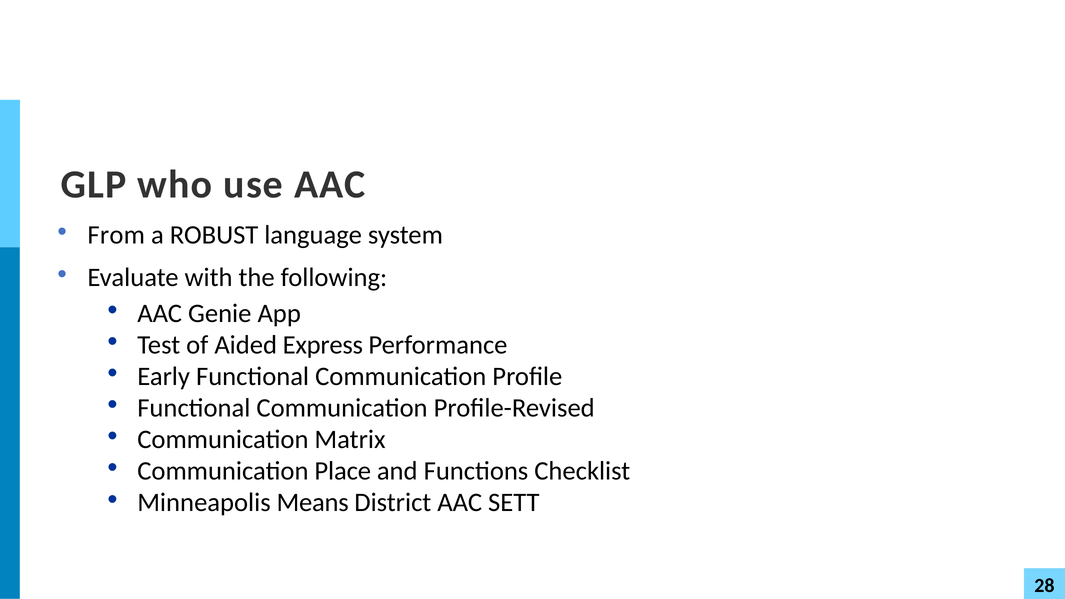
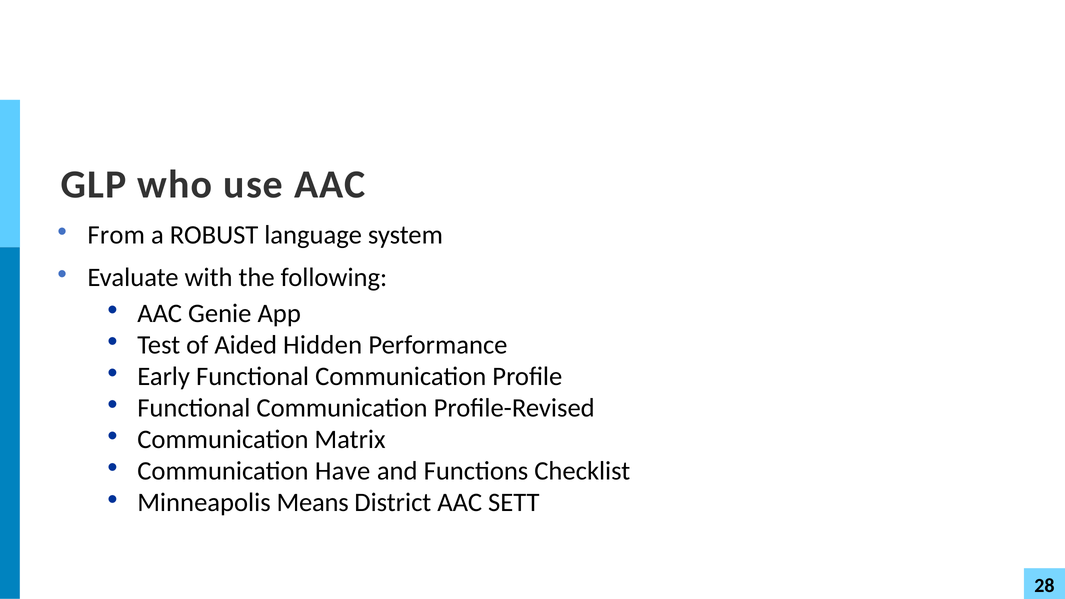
Express: Express -> Hidden
Place: Place -> Have
